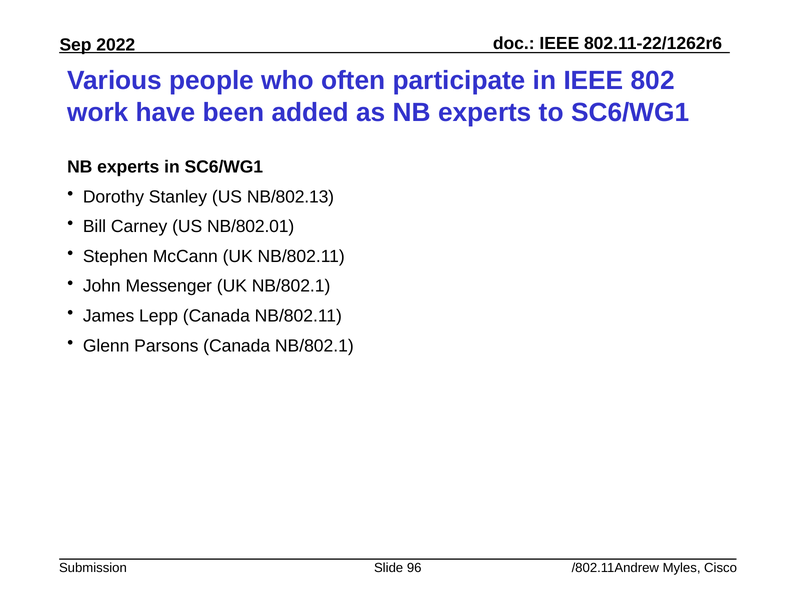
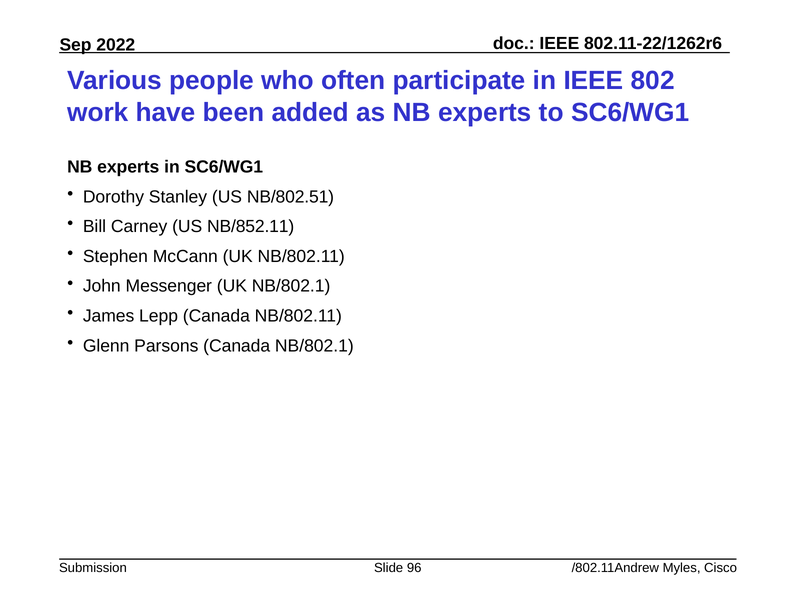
NB/802.13: NB/802.13 -> NB/802.51
NB/802.01: NB/802.01 -> NB/852.11
